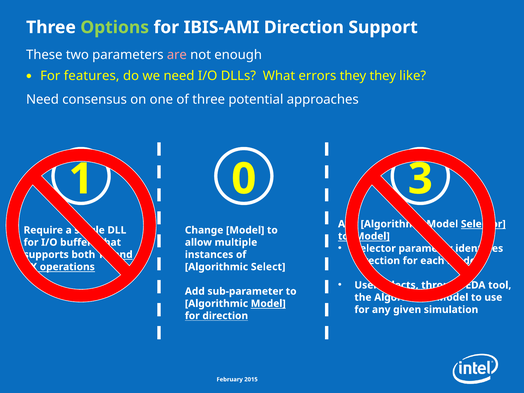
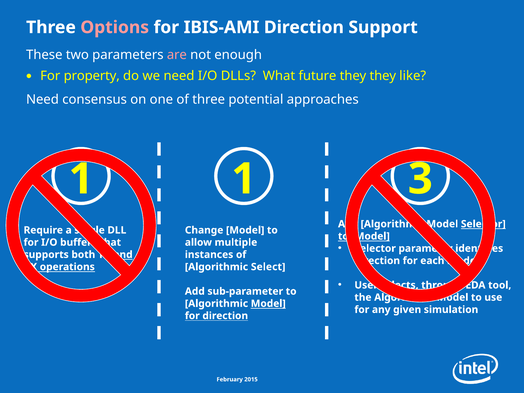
Options colour: light green -> pink
features: features -> property
errors: errors -> future
0 at (244, 179): 0 -> 1
